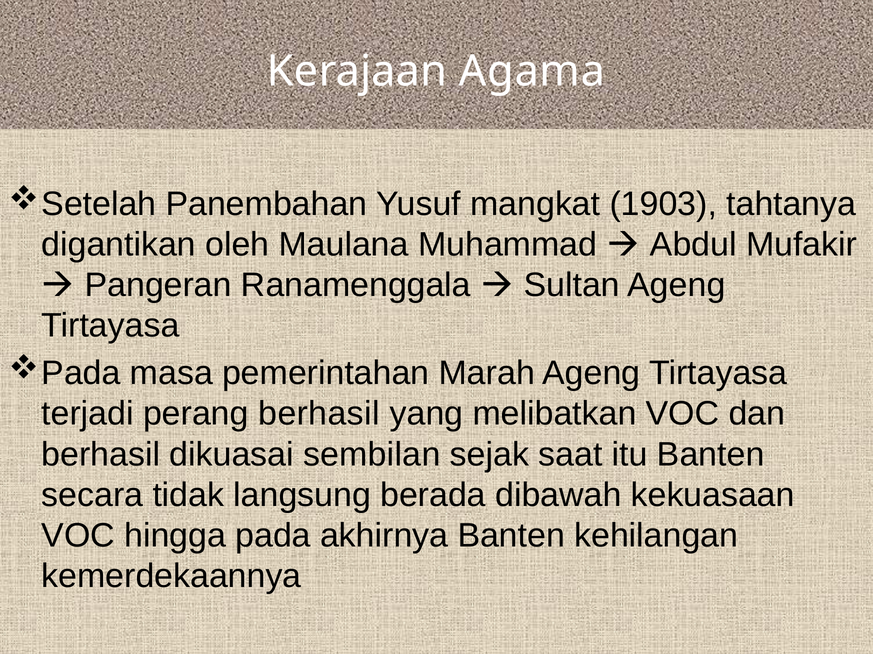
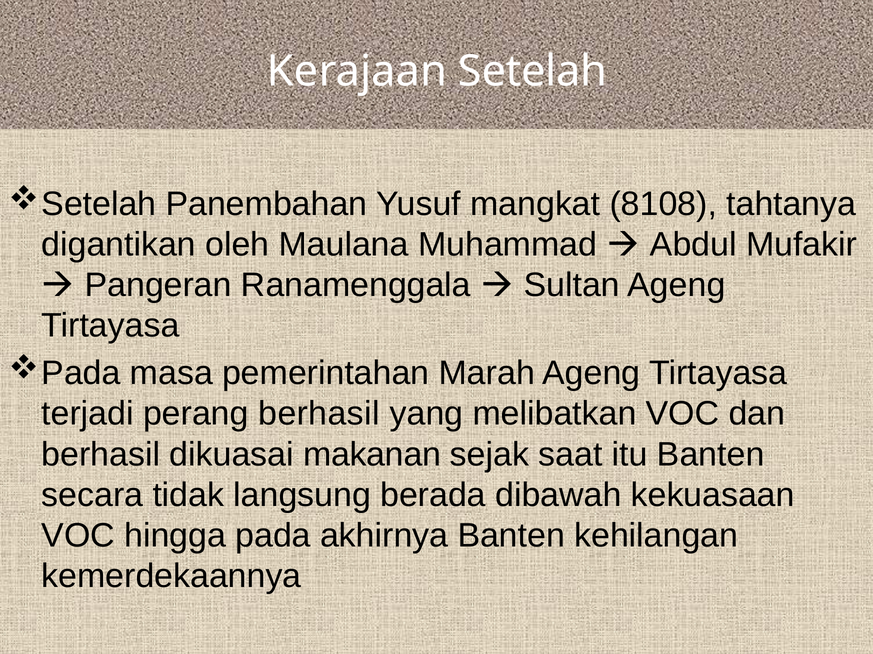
Agama: Agama -> Setelah
1903: 1903 -> 8108
sembilan: sembilan -> makanan
